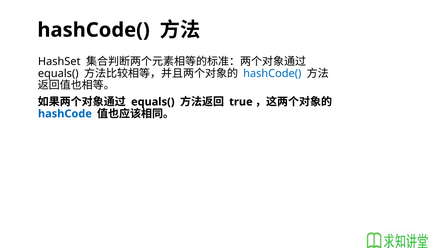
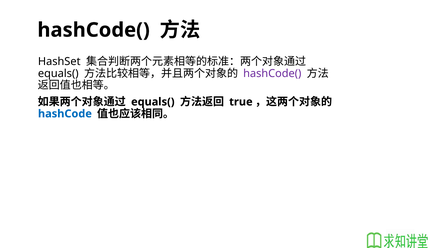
hashCode( at (272, 73) colour: blue -> purple
